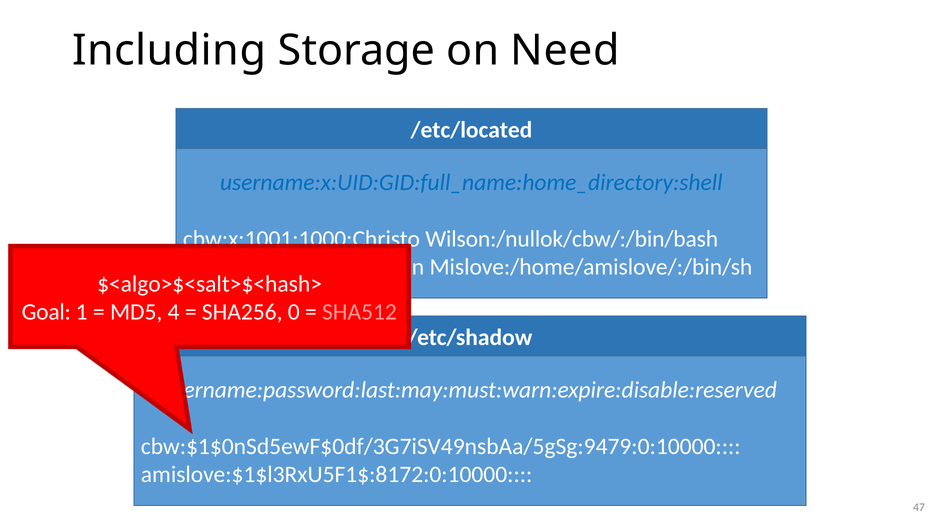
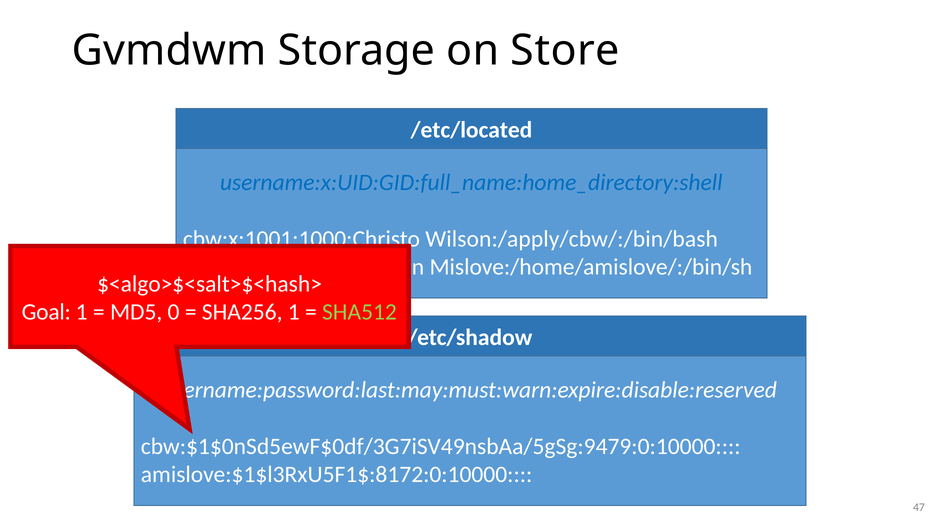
Including: Including -> Gvmdwm
Need: Need -> Store
Wilson:/nullok/cbw/:/bin/bash: Wilson:/nullok/cbw/:/bin/bash -> Wilson:/apply/cbw/:/bin/bash
4: 4 -> 0
SHA256 0: 0 -> 1
SHA512 colour: pink -> light green
